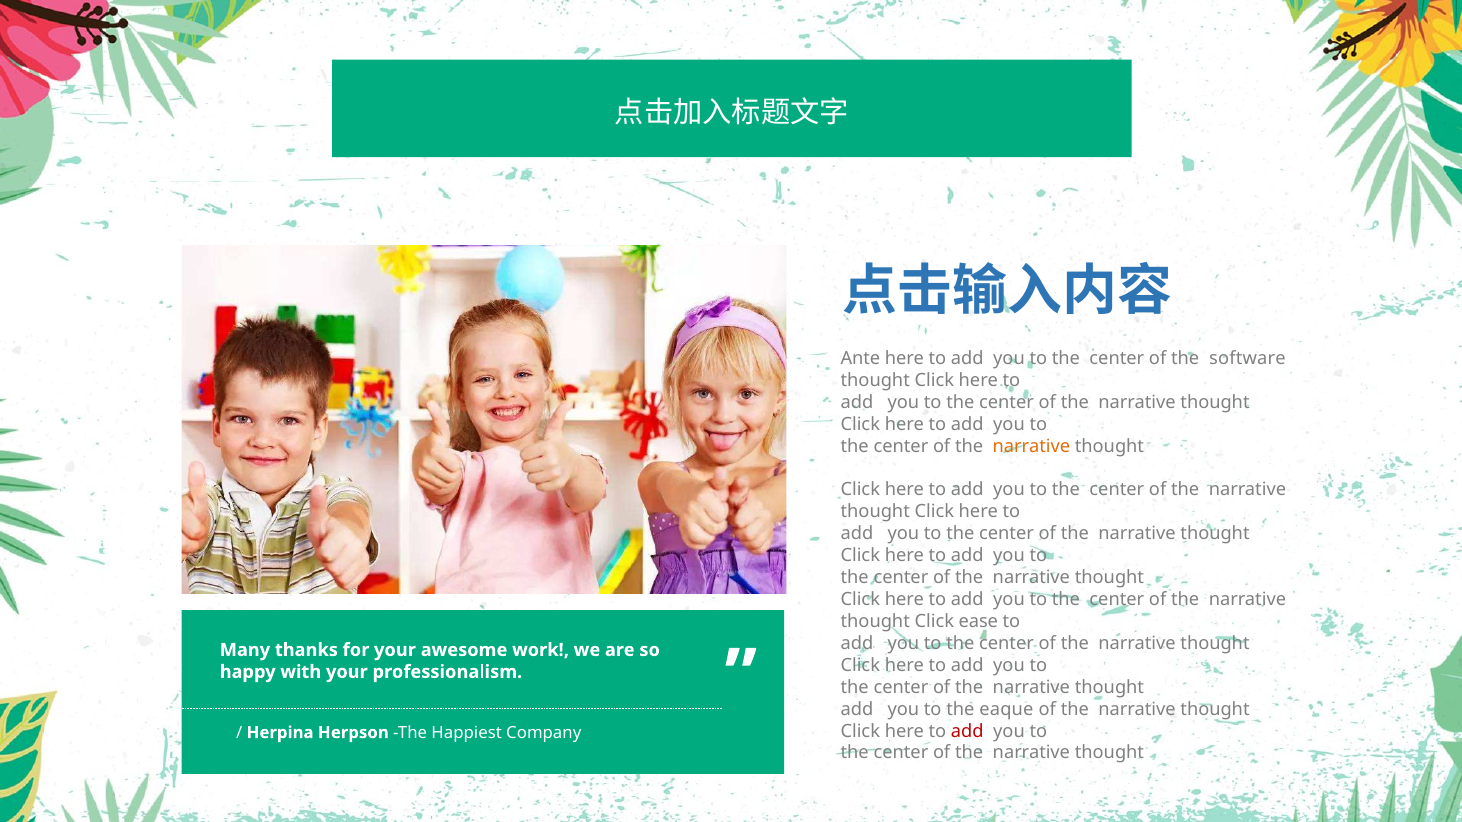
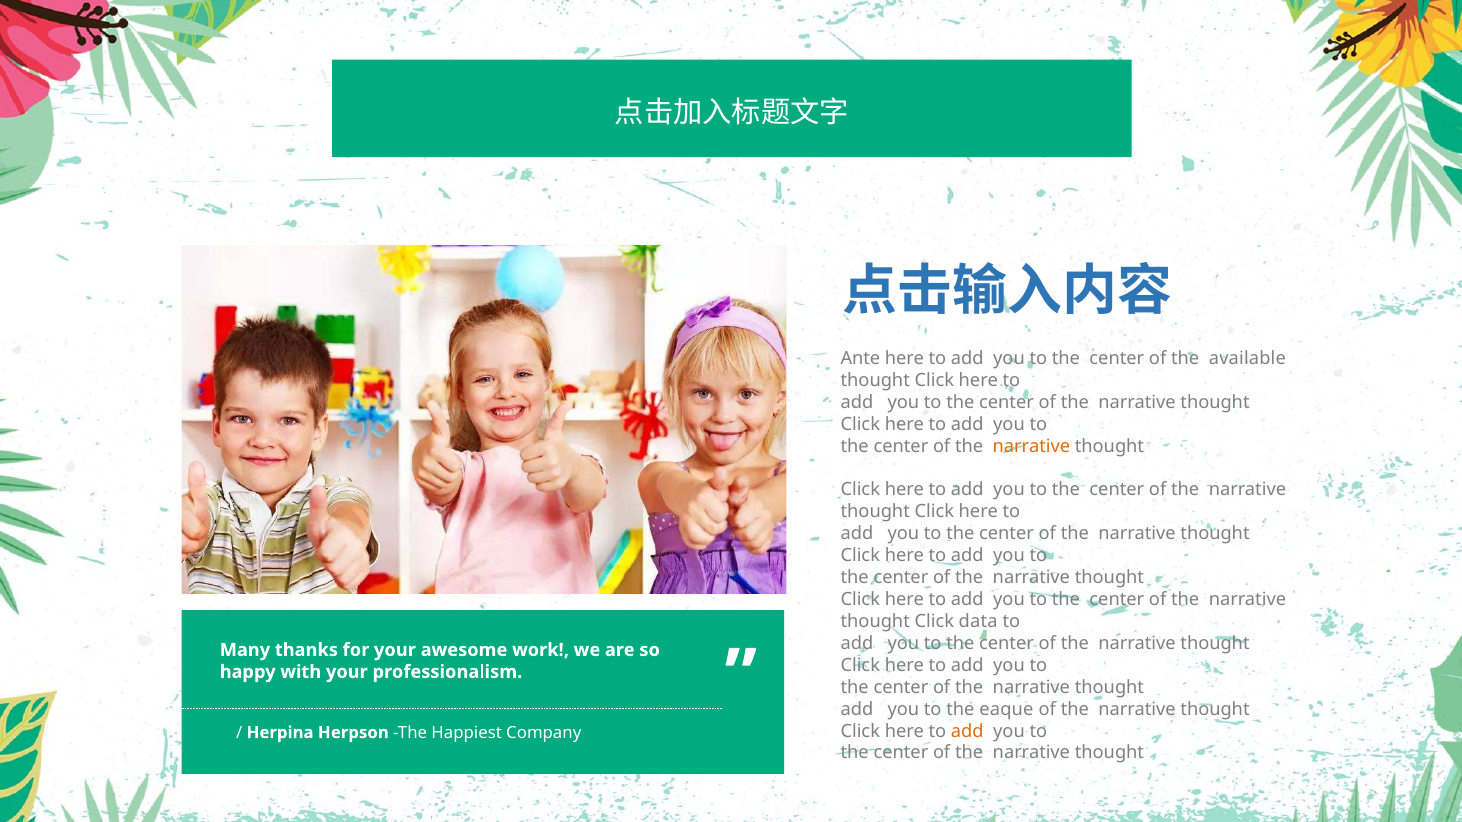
software: software -> available
ease: ease -> data
add at (967, 732) colour: red -> orange
